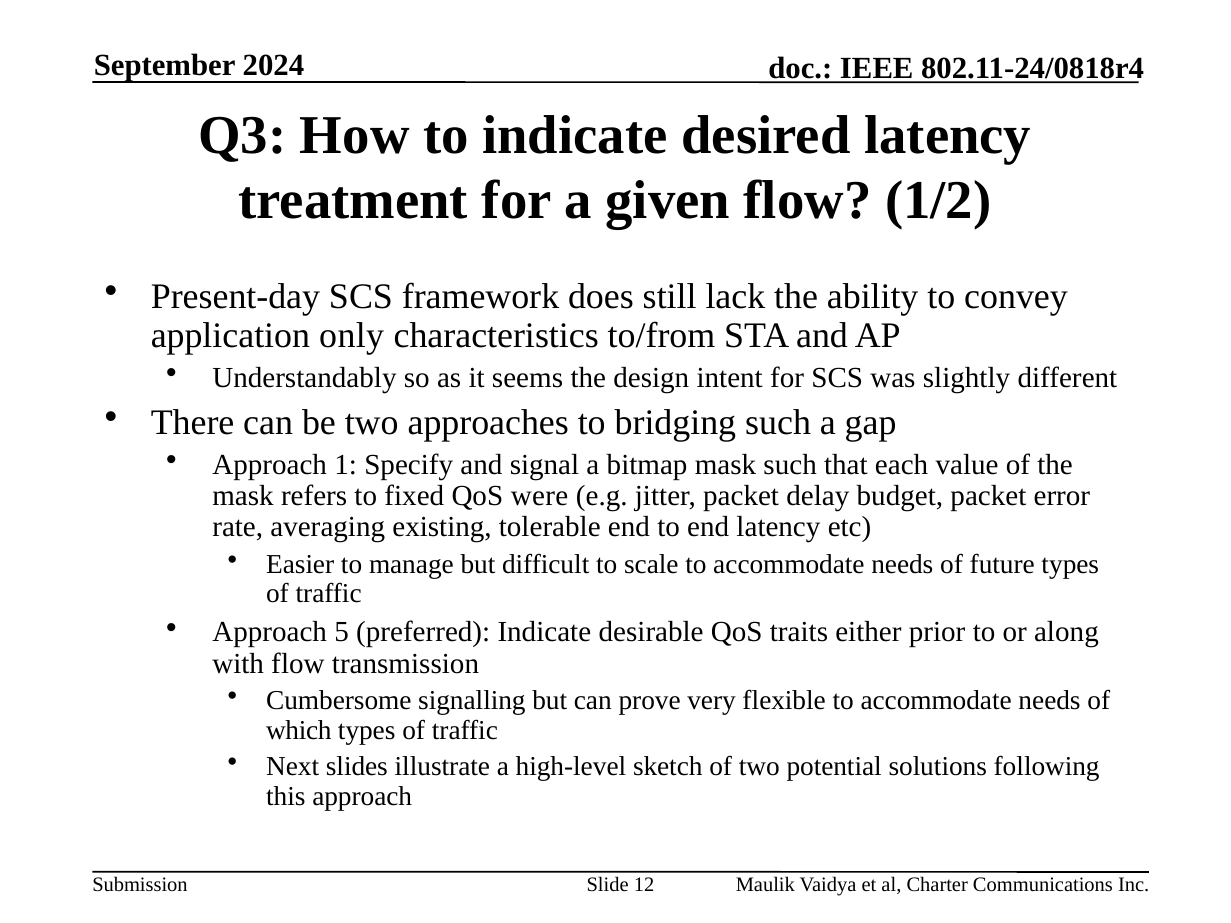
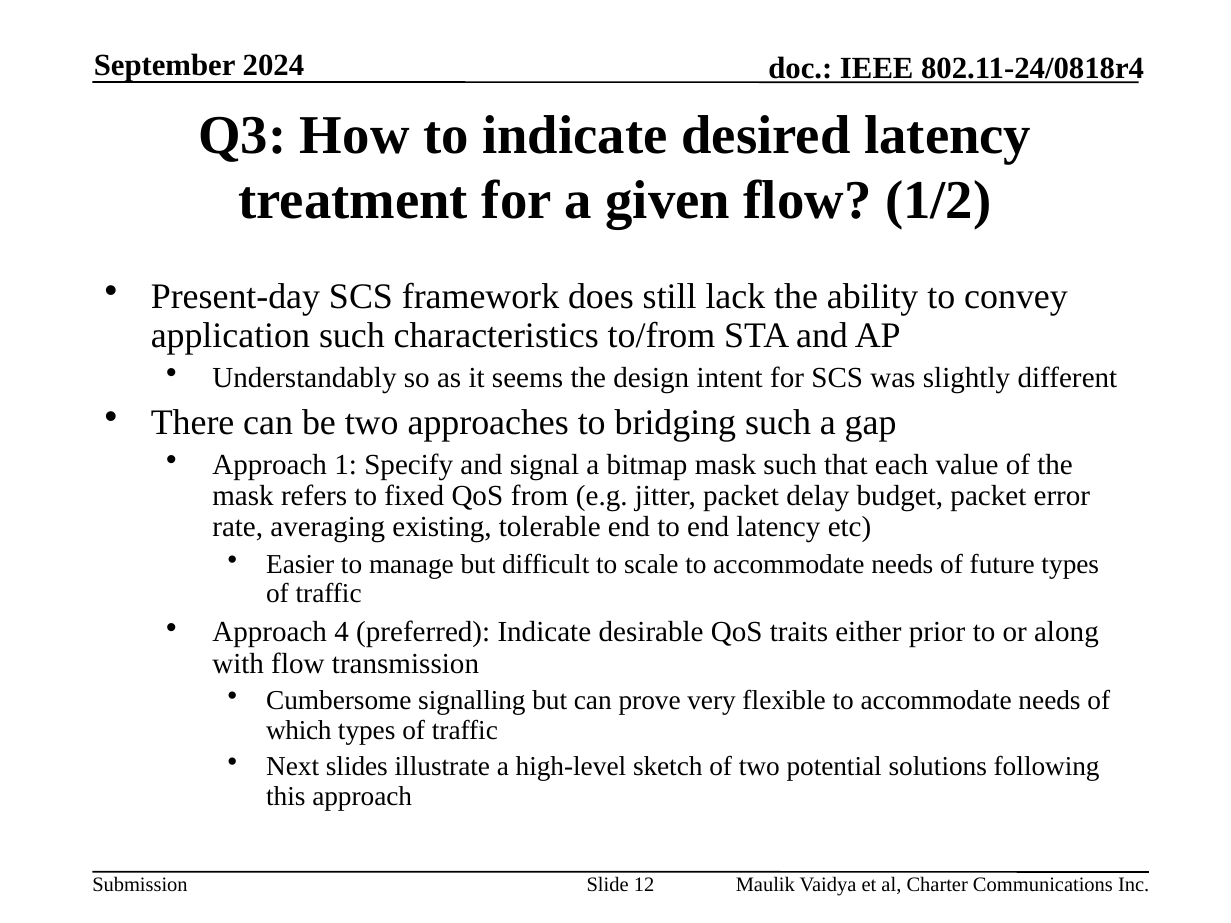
application only: only -> such
were: were -> from
5: 5 -> 4
